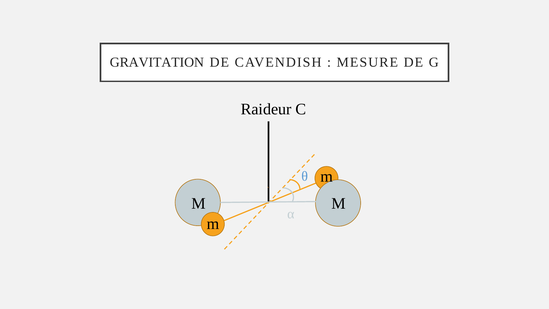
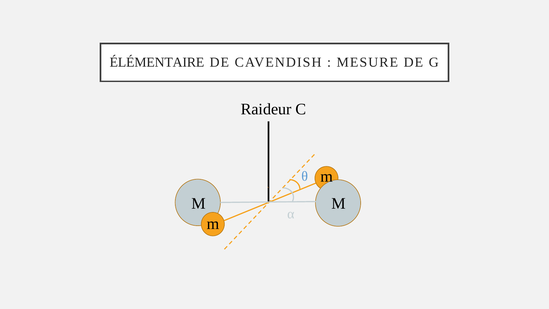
GRAVITATION: GRAVITATION -> ÉLÉMENTAIRE
